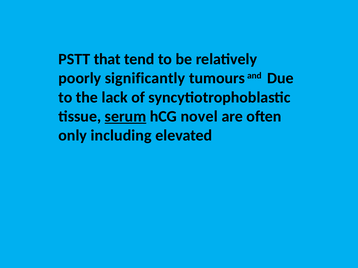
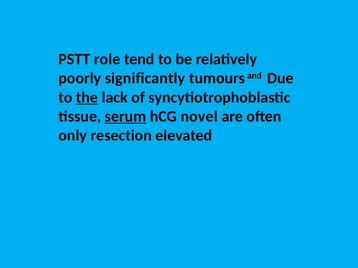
that: that -> role
the underline: none -> present
including: including -> resection
